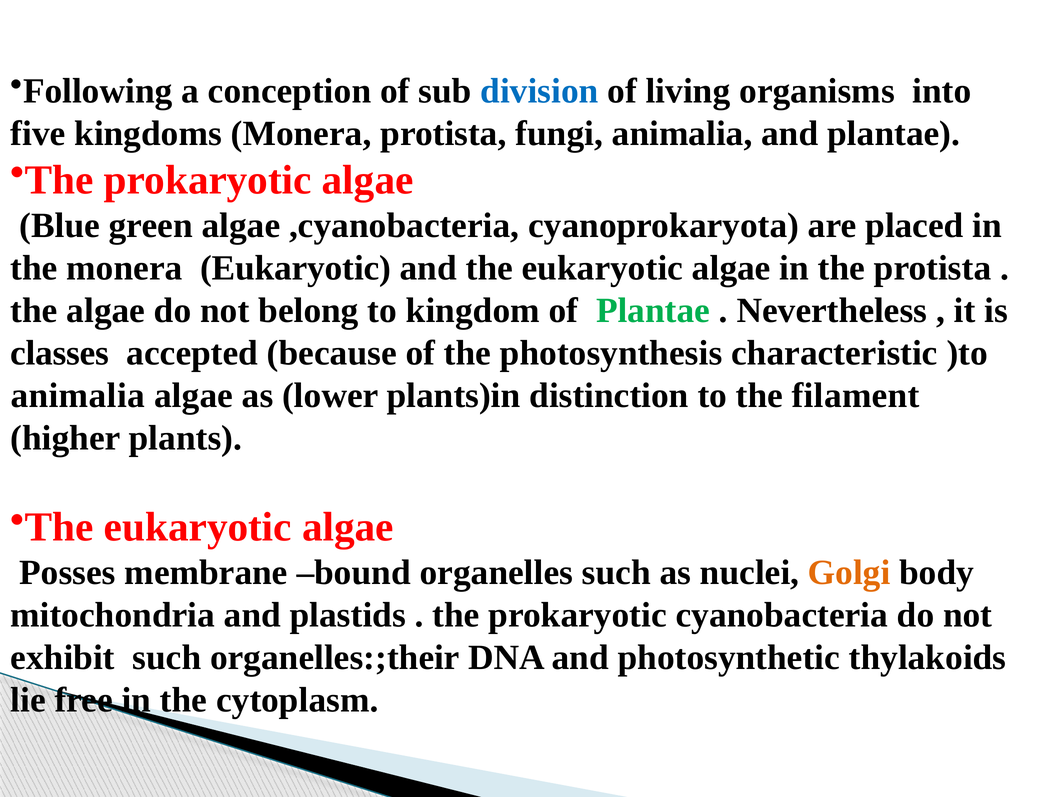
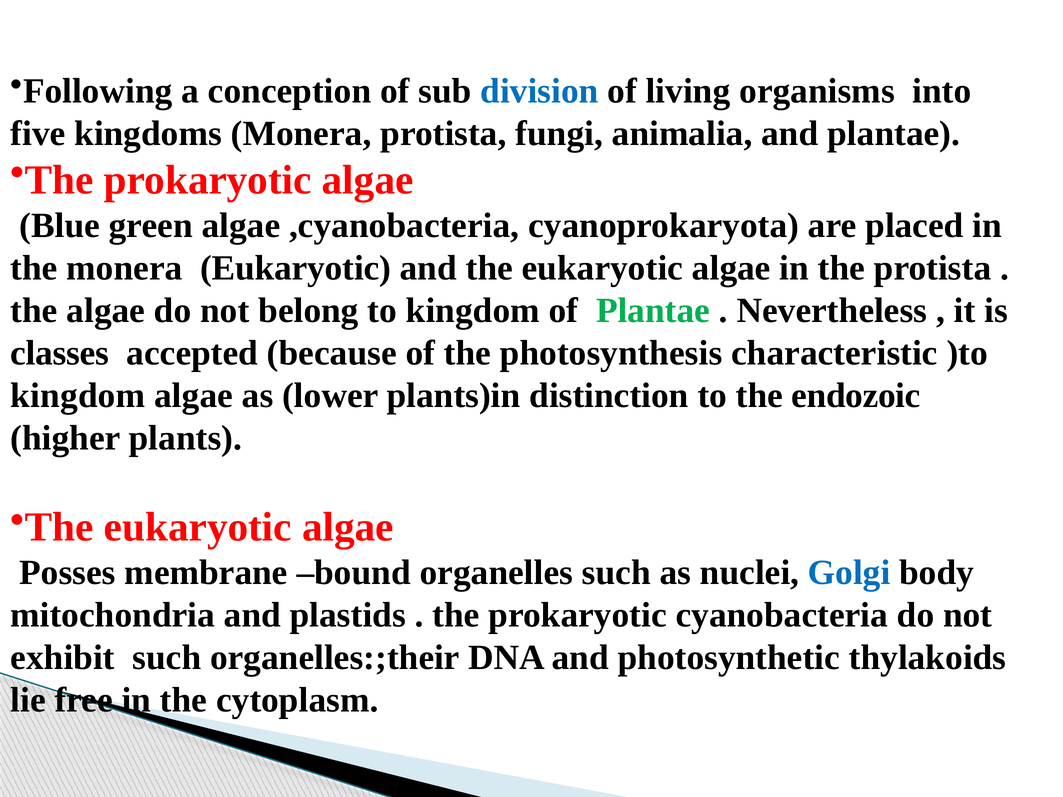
animalia at (78, 396): animalia -> kingdom
filament: filament -> endozoic
Golgi colour: orange -> blue
